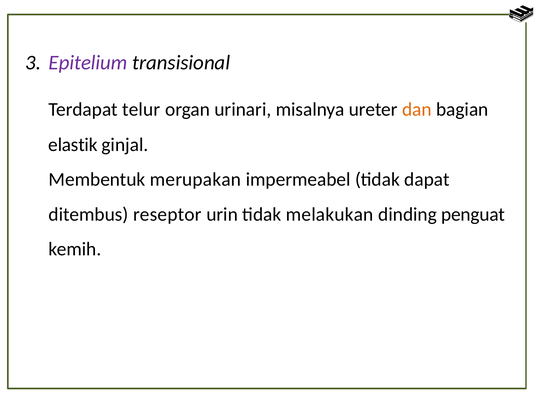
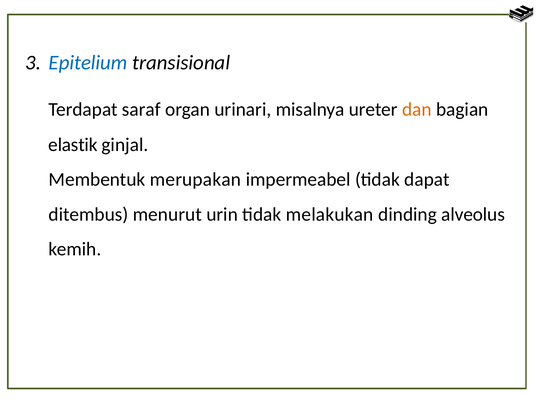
Epitelium colour: purple -> blue
telur: telur -> saraf
reseptor: reseptor -> menurut
penguat: penguat -> alveolus
